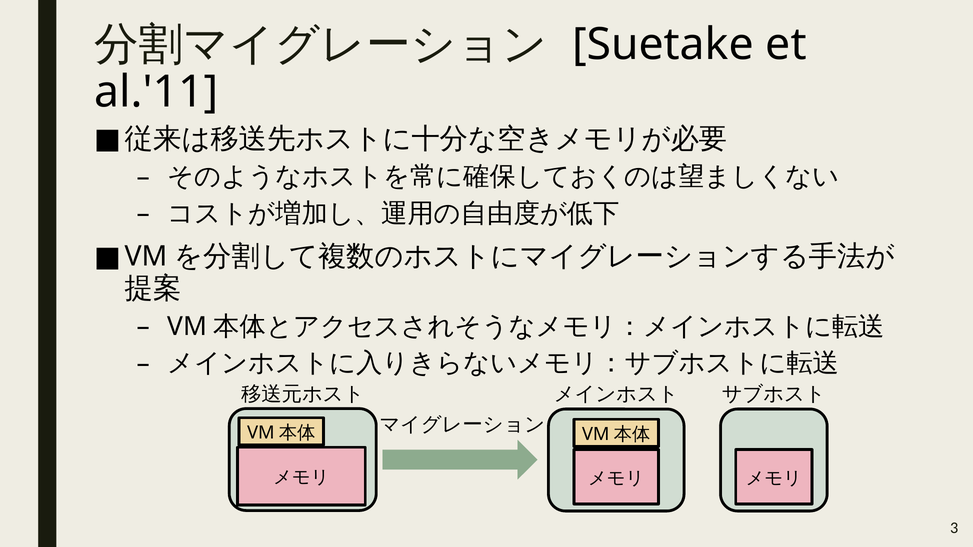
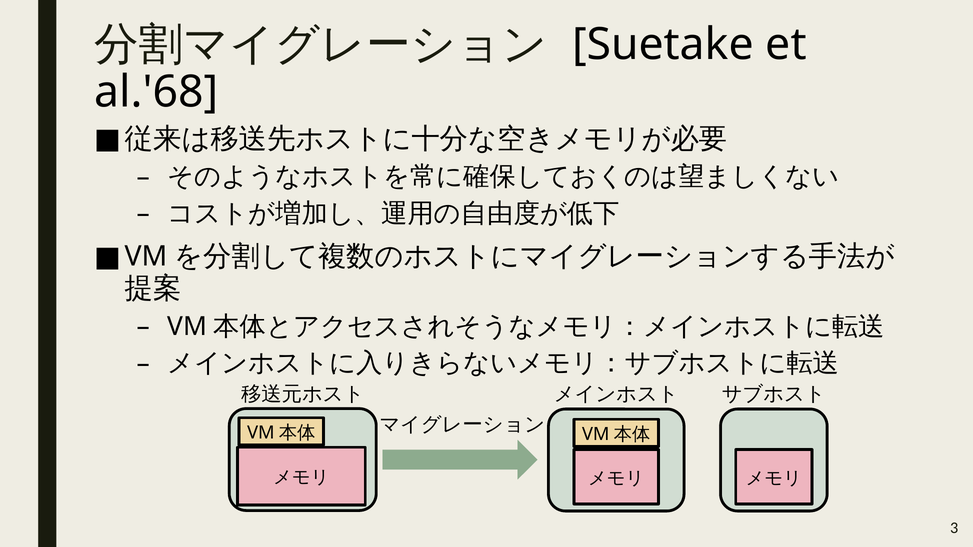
al.'11: al.'11 -> al.'68
